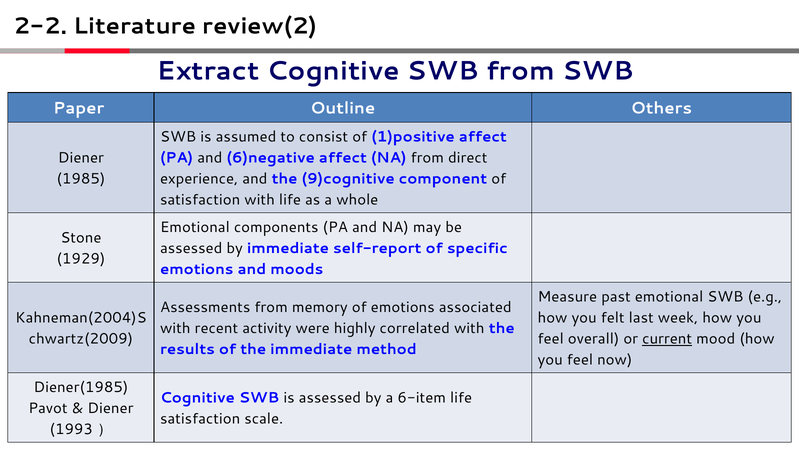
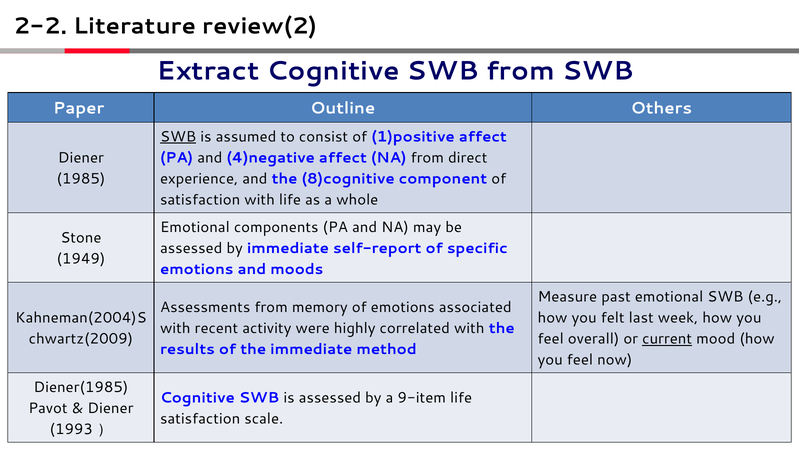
SWB at (178, 137) underline: none -> present
6)negative: 6)negative -> 4)negative
9)cognitive: 9)cognitive -> 8)cognitive
1929: 1929 -> 1949
6-item: 6-item -> 9-item
